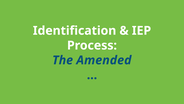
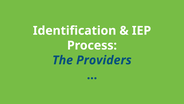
Amended: Amended -> Providers
